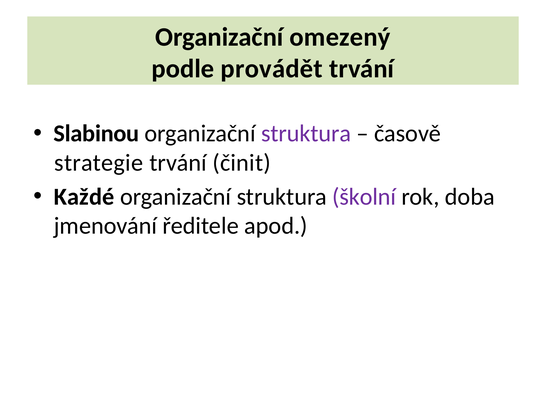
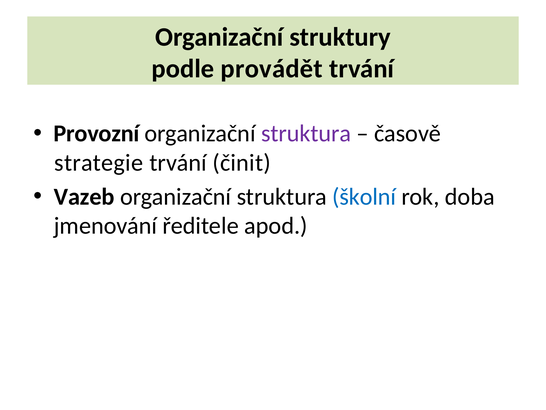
omezený: omezený -> struktury
Slabinou: Slabinou -> Provozní
Každé: Každé -> Vazeb
školní colour: purple -> blue
